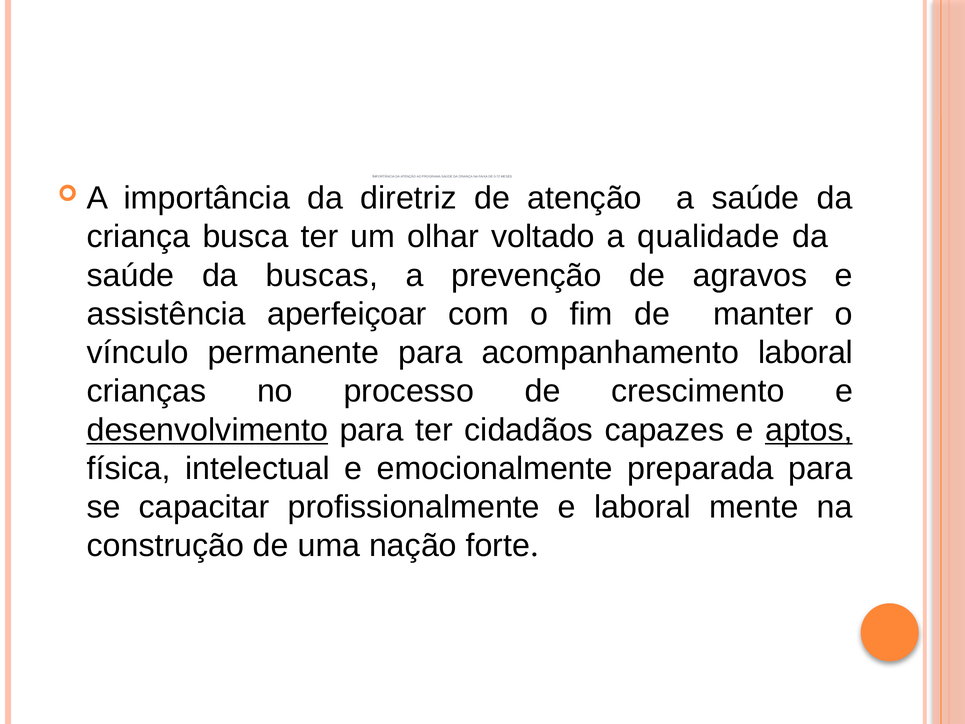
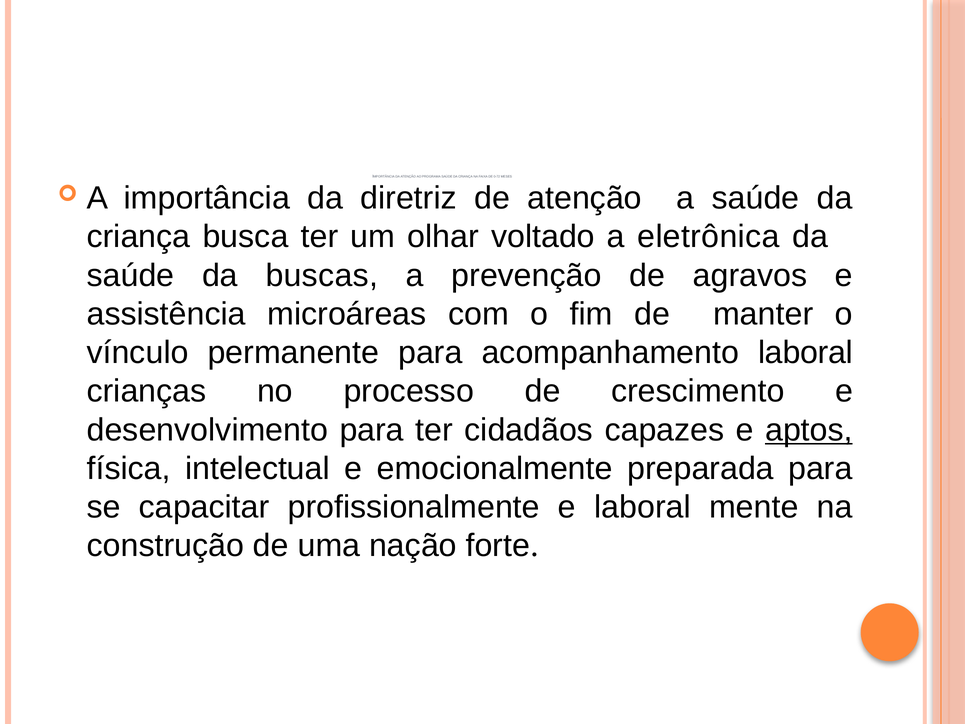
qualidade: qualidade -> eletrônica
aperfeiçoar: aperfeiçoar -> microáreas
desenvolvimento underline: present -> none
